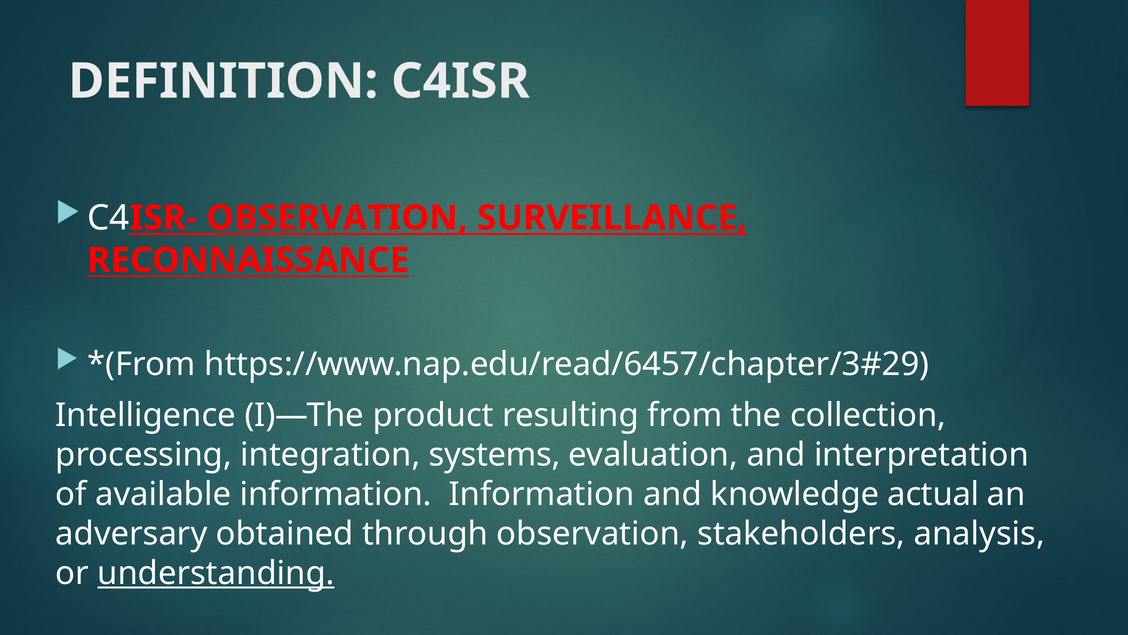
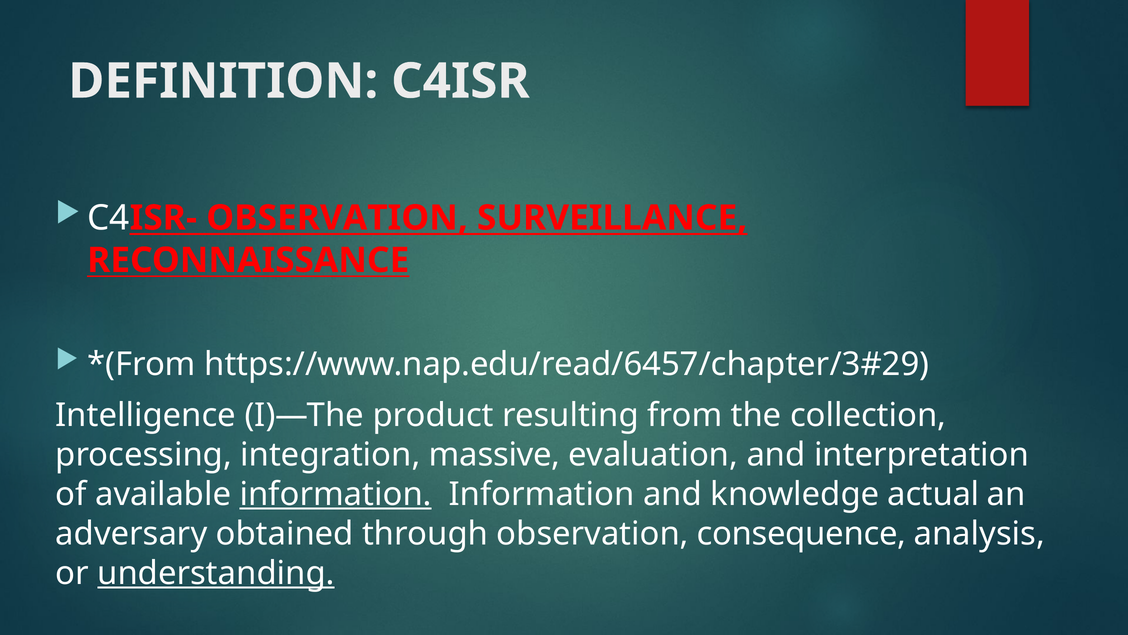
systems: systems -> massive
information at (336, 494) underline: none -> present
stakeholders: stakeholders -> consequence
